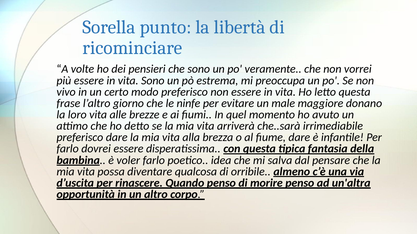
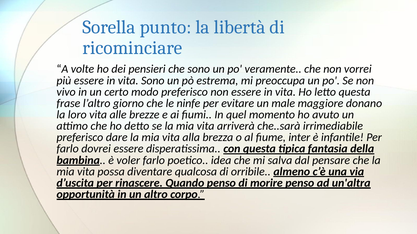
fiume dare: dare -> inter
